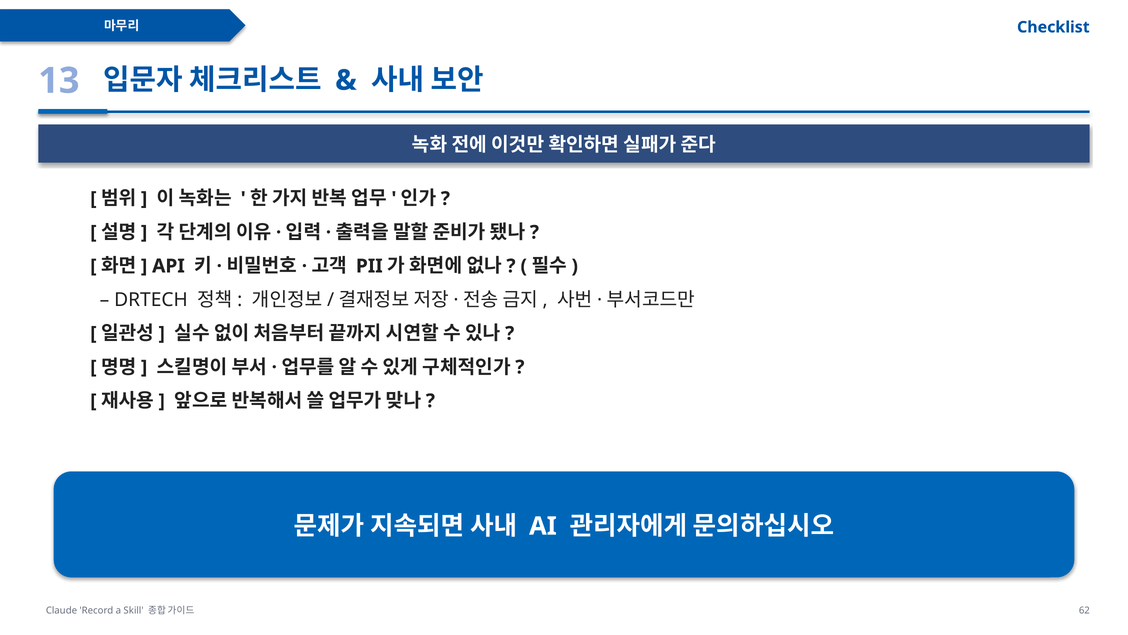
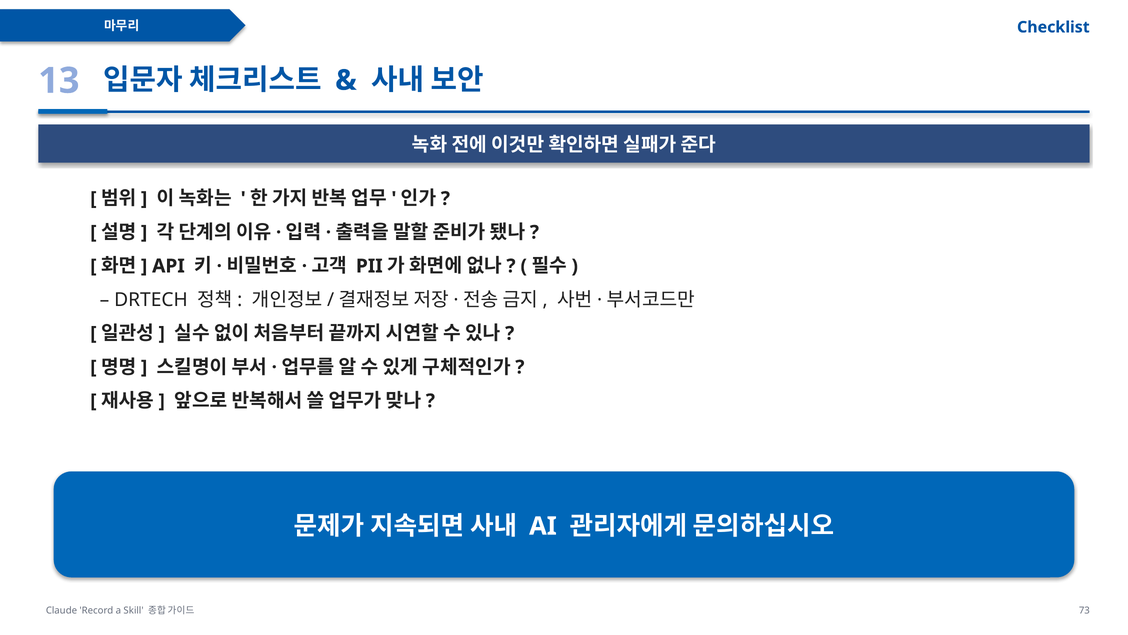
62: 62 -> 73
